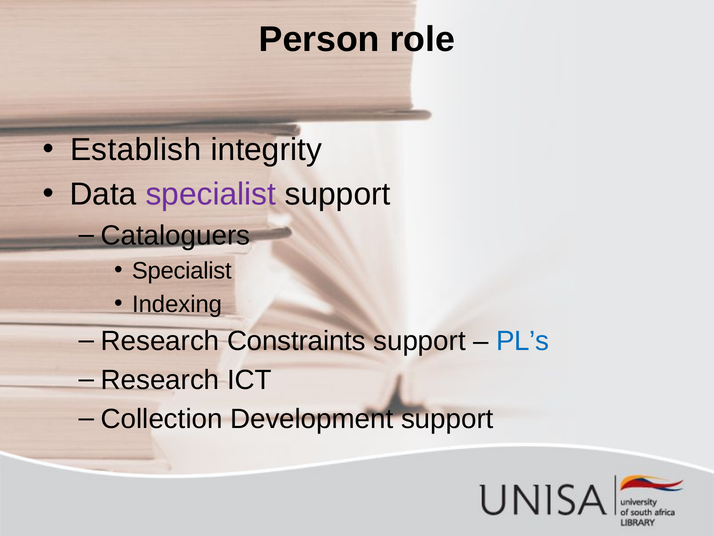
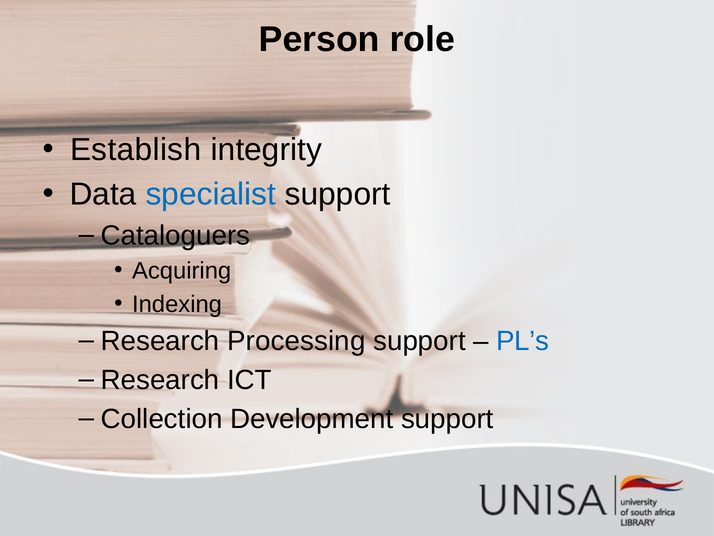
specialist at (211, 194) colour: purple -> blue
Specialist at (182, 271): Specialist -> Acquiring
Constraints: Constraints -> Processing
